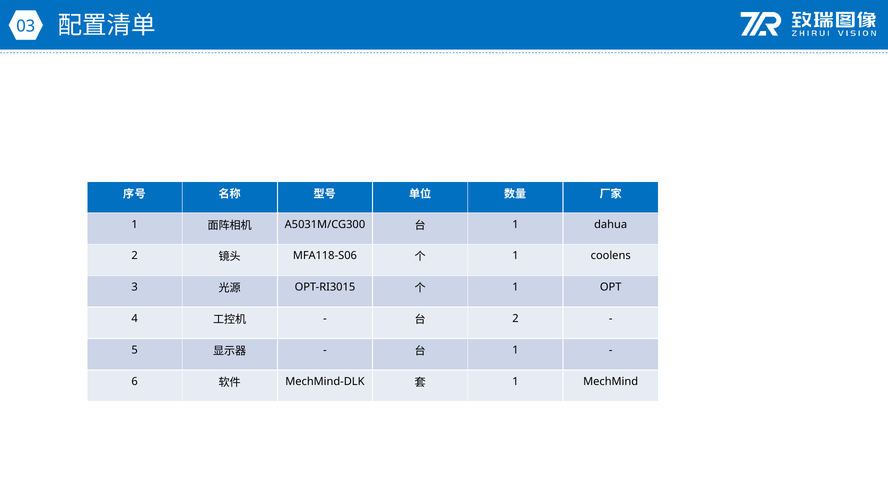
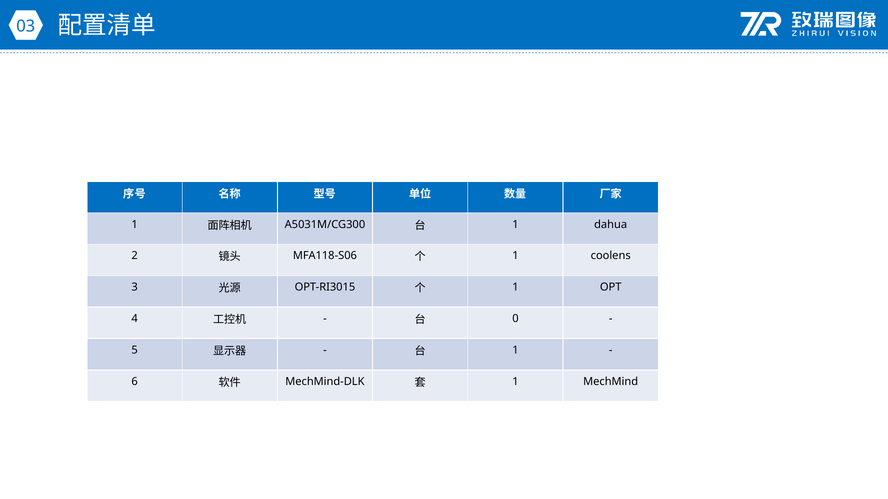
2 at (515, 319): 2 -> 0
